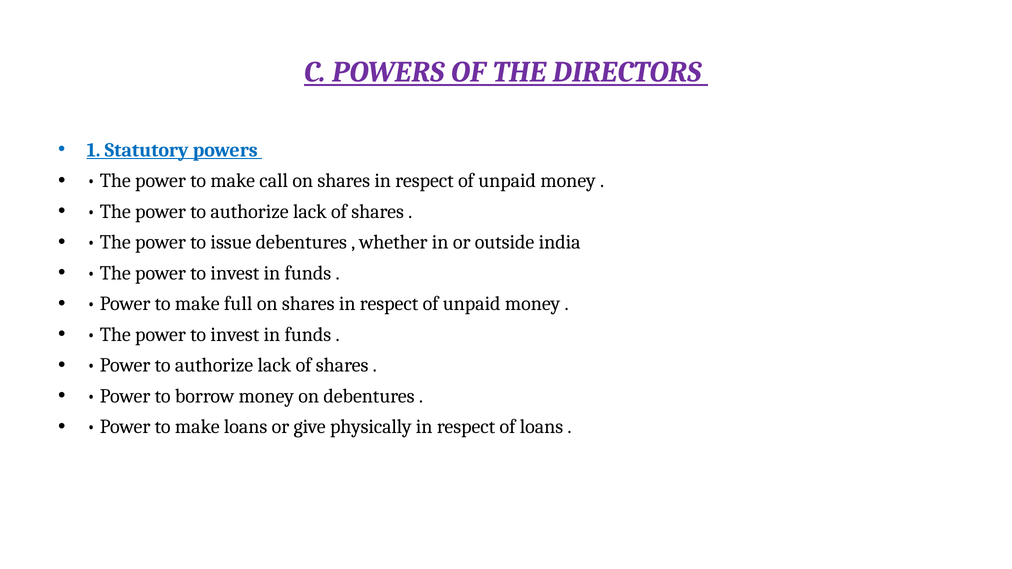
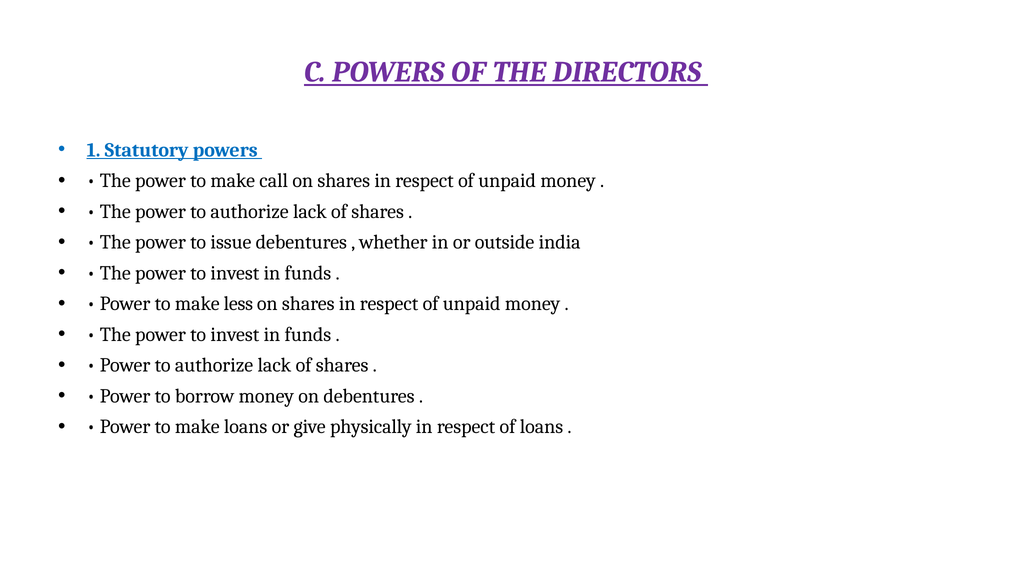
full: full -> less
